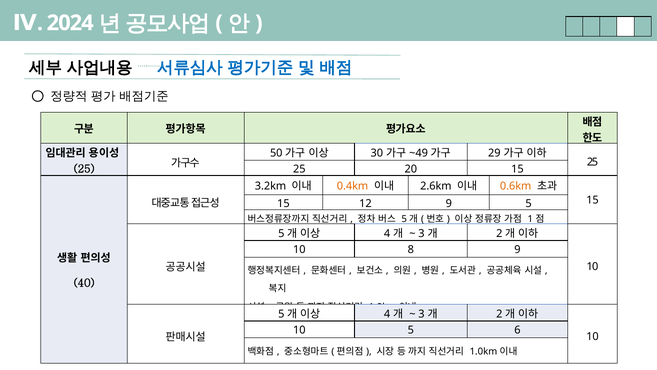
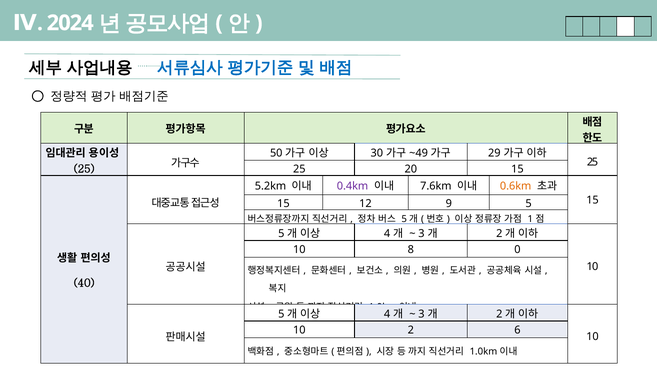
3.2km: 3.2km -> 5.2km
0.4km colour: orange -> purple
2.6km: 2.6km -> 7.6km
8 9: 9 -> 0
10 5: 5 -> 2
